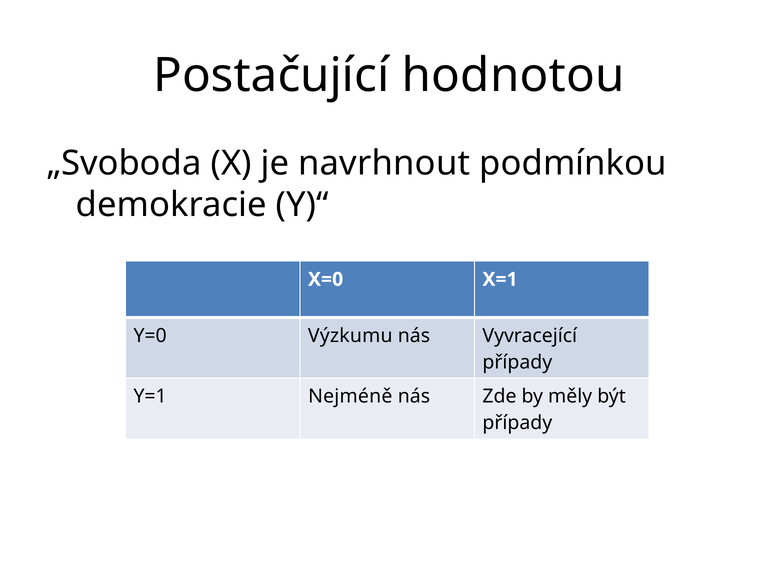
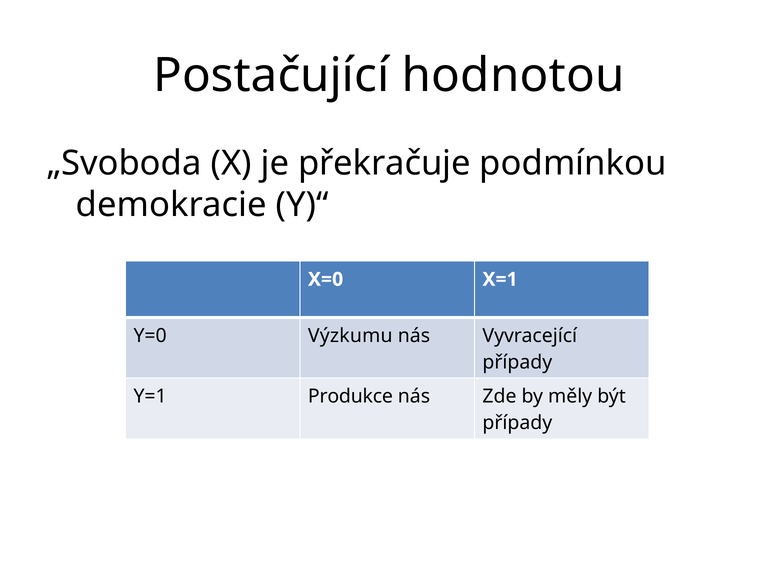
navrhnout: navrhnout -> překračuje
Nejméně: Nejméně -> Produkce
